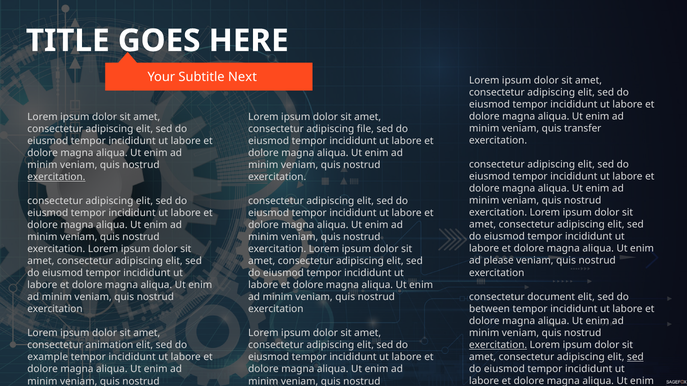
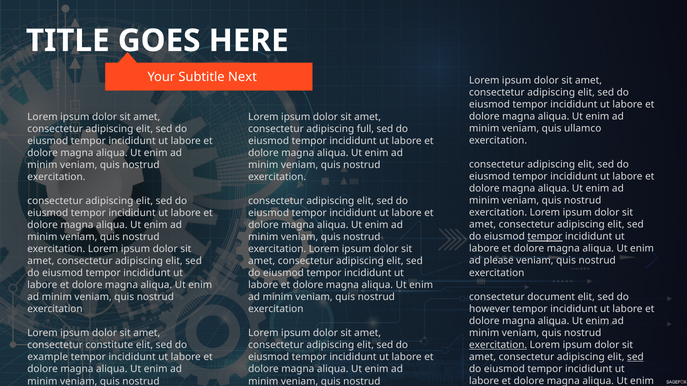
transfer: transfer -> ullamco
file: file -> full
exercitation at (56, 177) underline: present -> none
tempor at (545, 237) underline: none -> present
between: between -> however
animation: animation -> constitute
